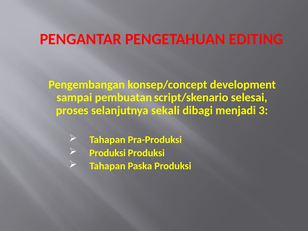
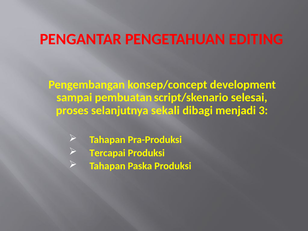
Produksi at (108, 153): Produksi -> Tercapai
